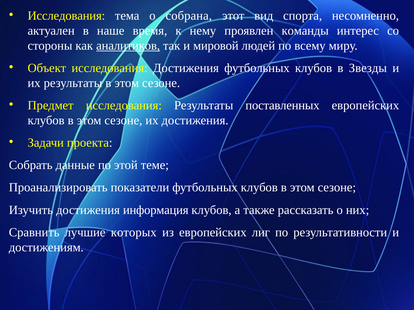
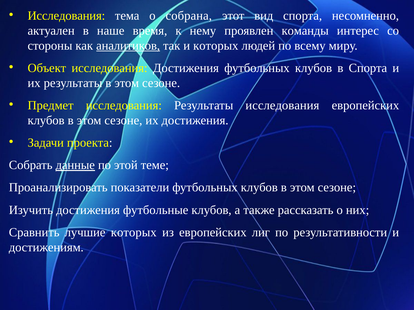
и мировой: мировой -> которых
в Звезды: Звезды -> Спорта
Результаты поставленных: поставленных -> исследования
данные underline: none -> present
информация: информация -> футбольные
